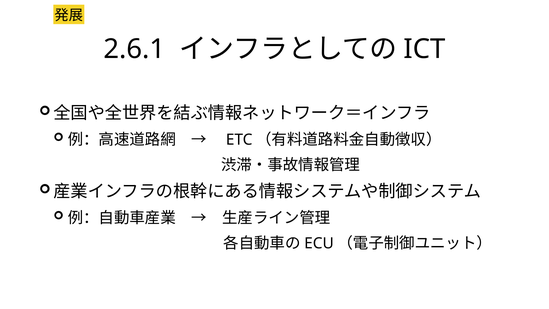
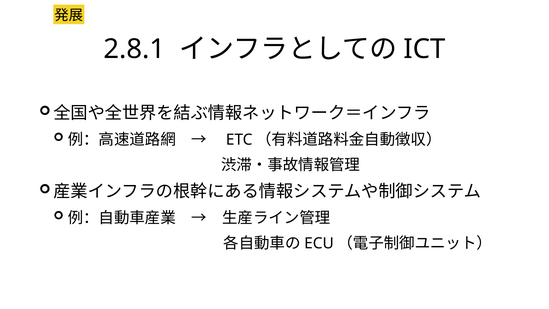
2.6.1: 2.6.1 -> 2.8.1
